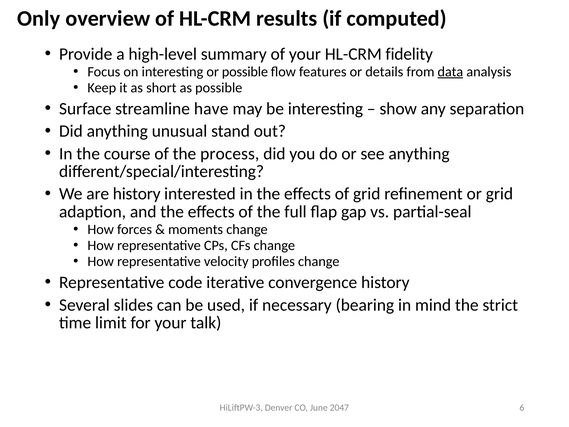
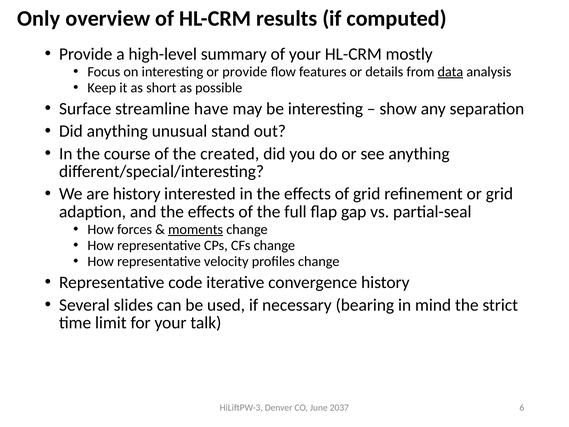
fidelity: fidelity -> mostly
or possible: possible -> provide
process: process -> created
moments underline: none -> present
2047: 2047 -> 2037
